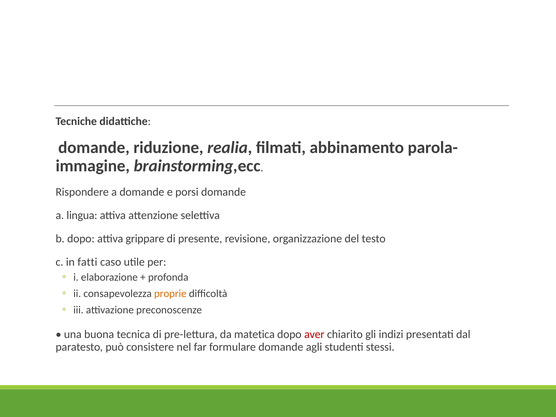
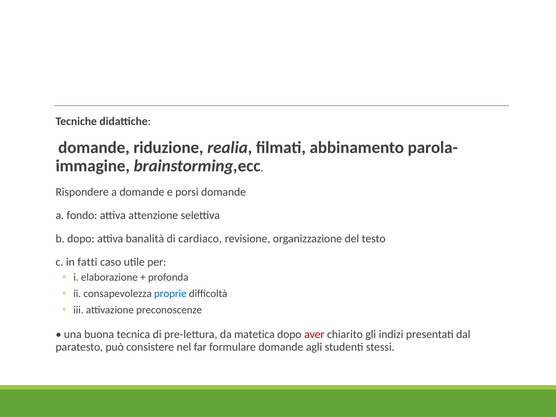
lingua: lingua -> fondo
grippare: grippare -> banalità
presente: presente -> cardiaco
proprie colour: orange -> blue
